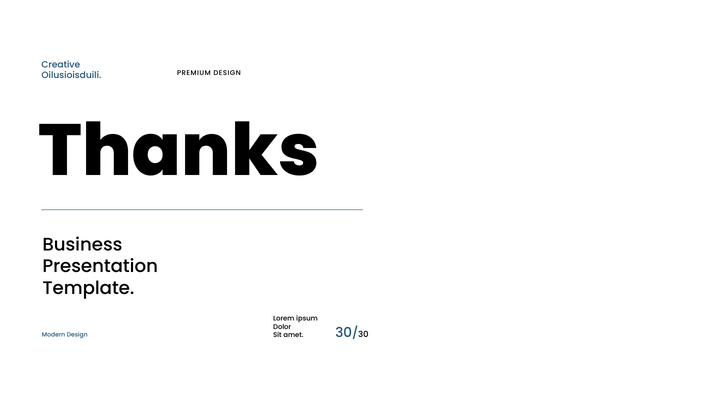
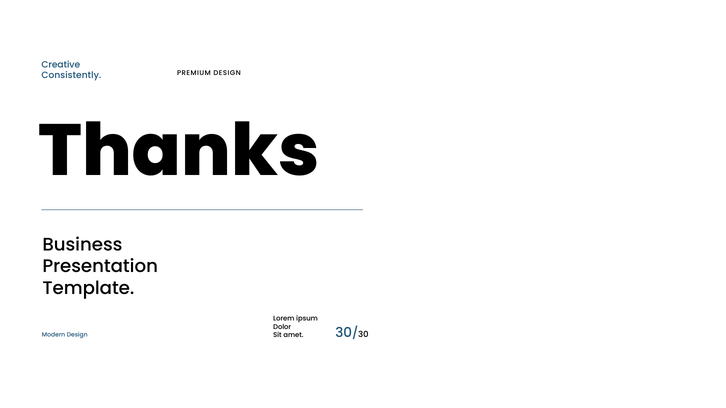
Oilusioisduili: Oilusioisduili -> Consistently
